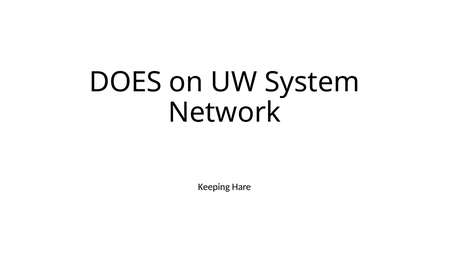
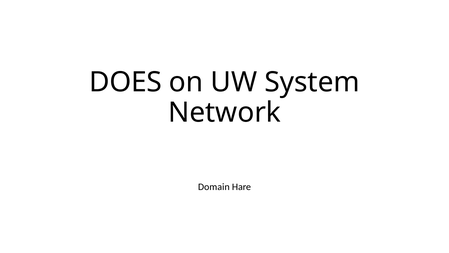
Keeping: Keeping -> Domain
